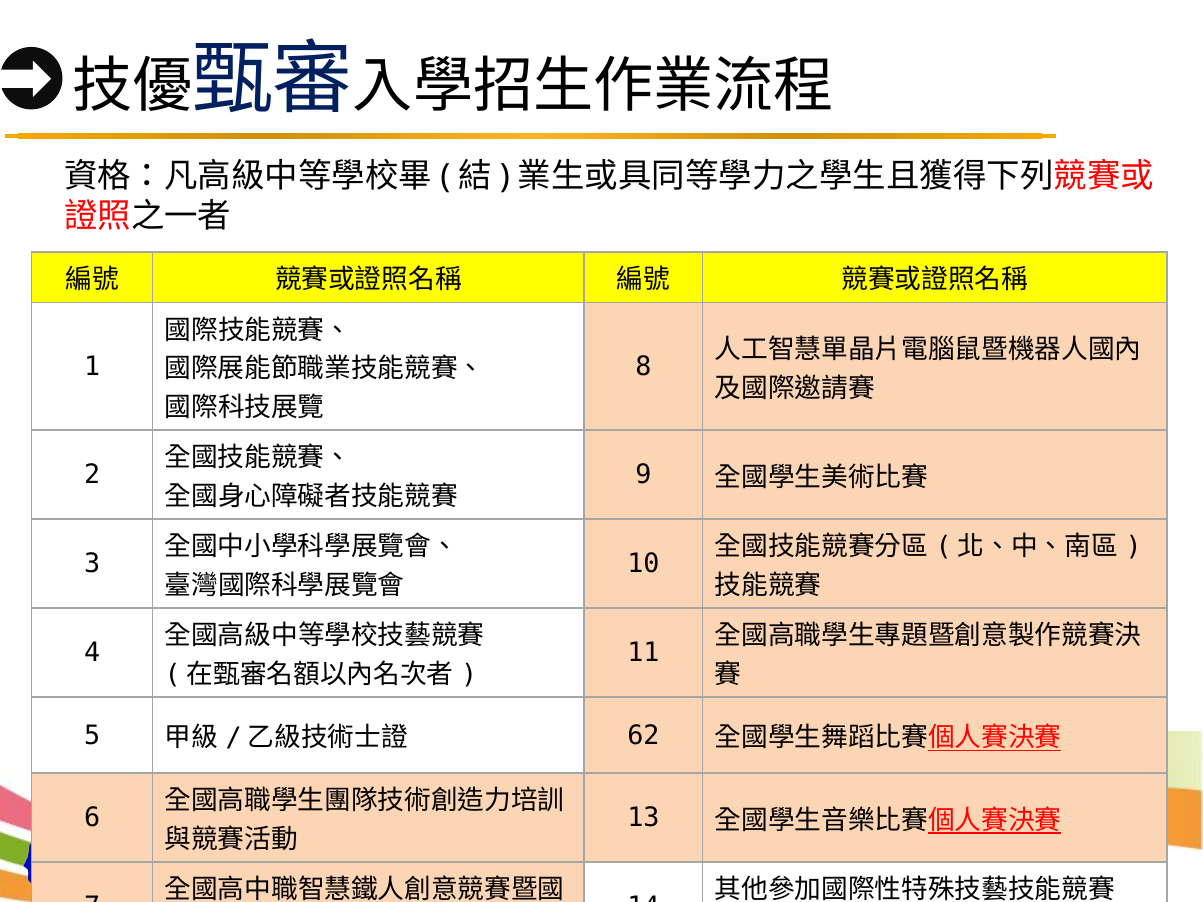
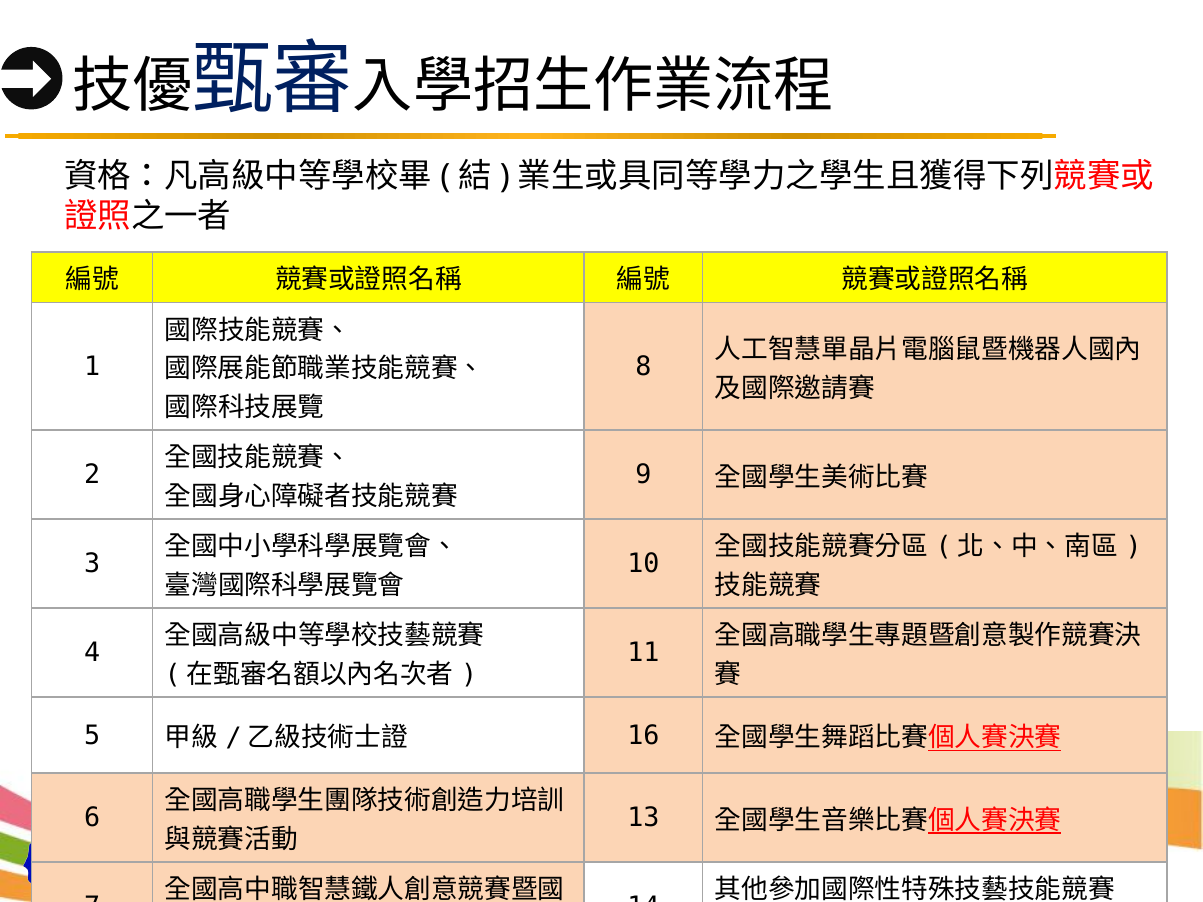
62: 62 -> 16
